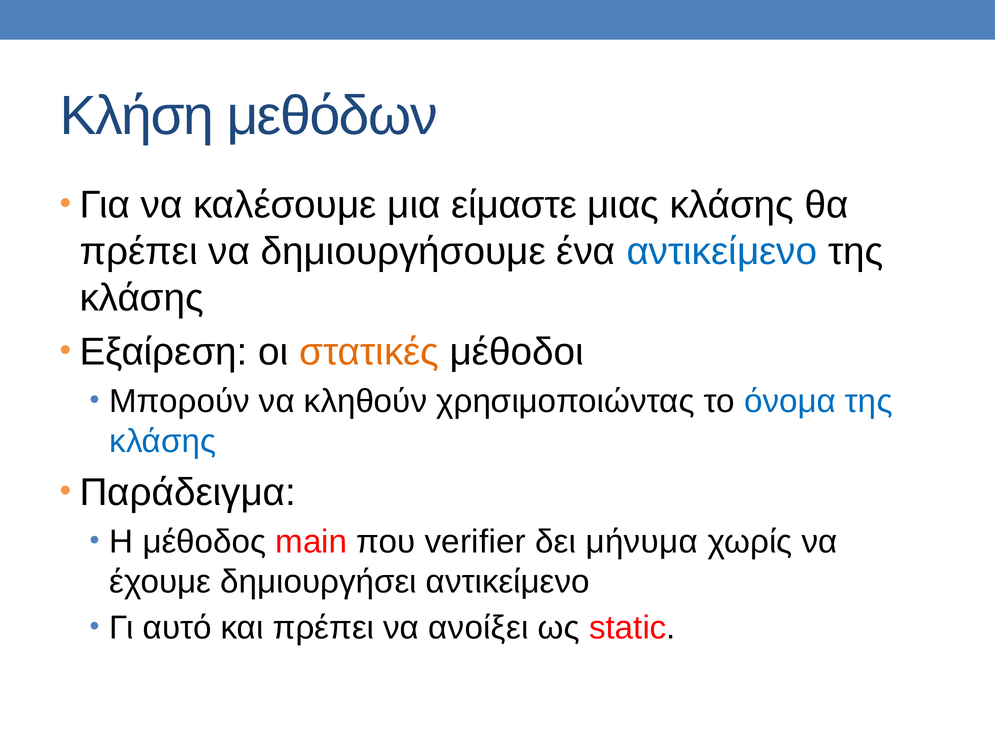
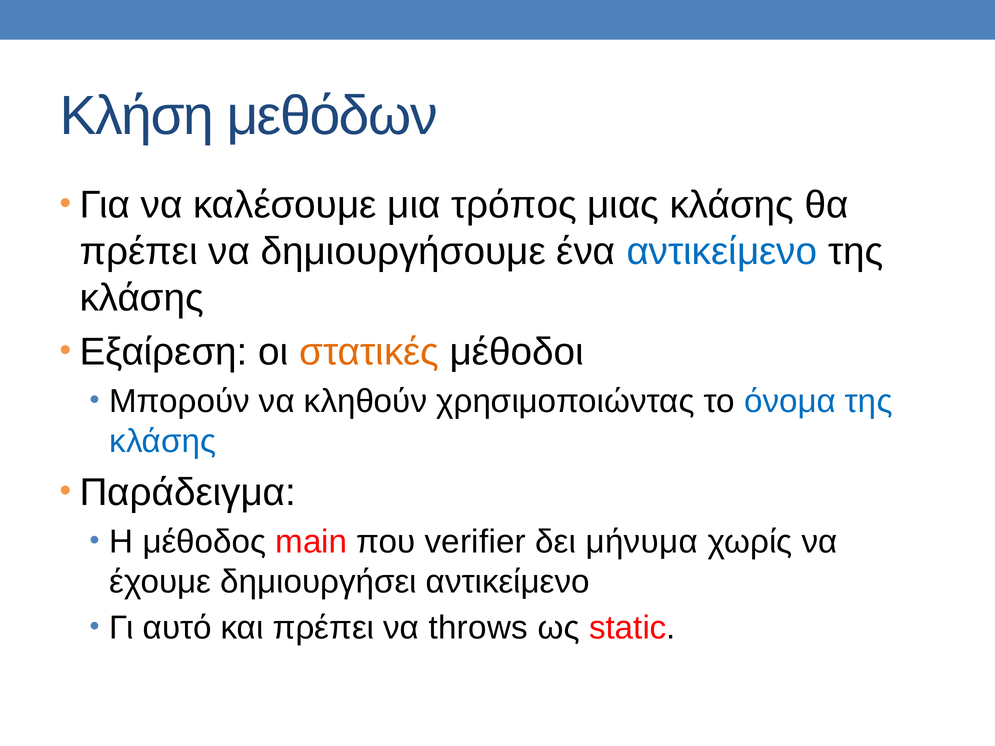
είμαστε: είμαστε -> τρόπος
ανοίξει: ανοίξει -> throws
